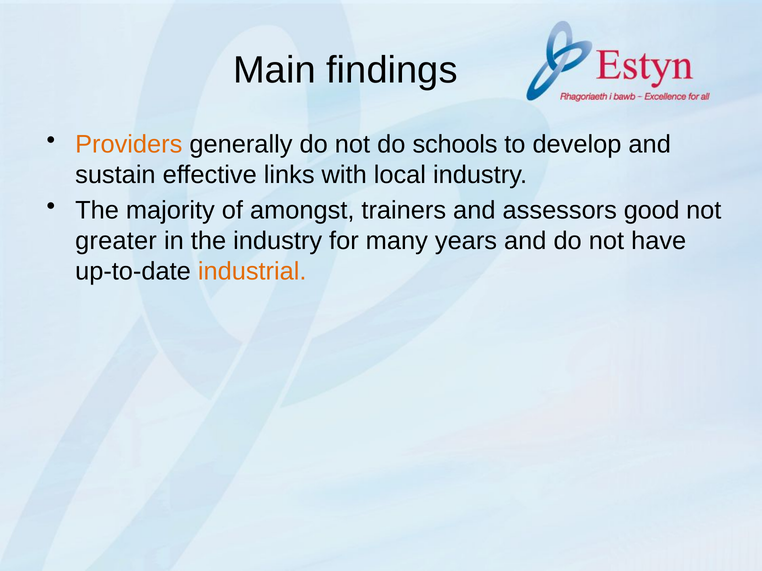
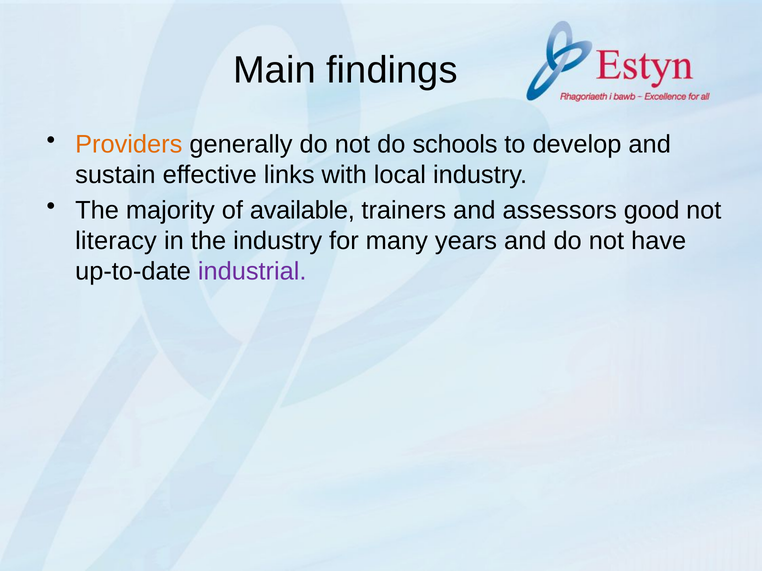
amongst: amongst -> available
greater: greater -> literacy
industrial colour: orange -> purple
